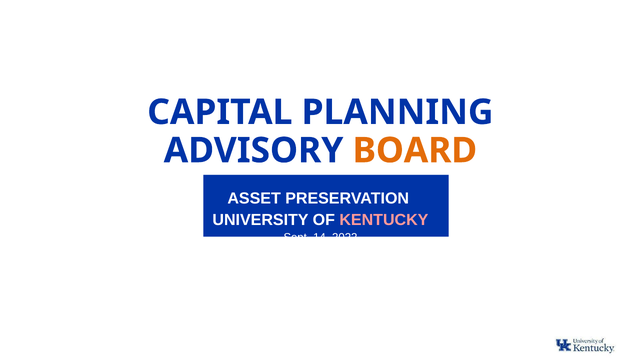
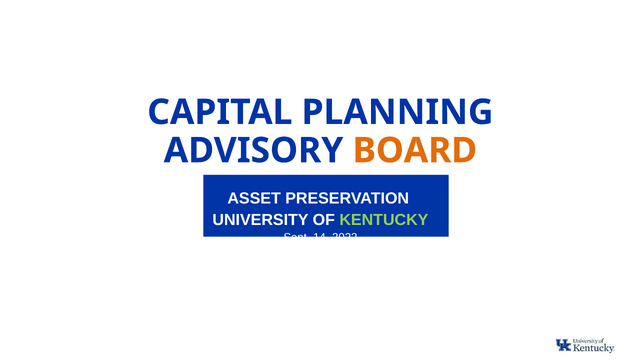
KENTUCKY colour: pink -> light green
